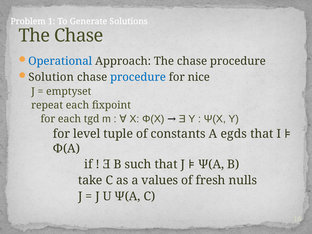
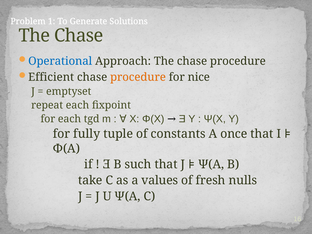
Solution: Solution -> Efficient
procedure at (138, 77) colour: blue -> orange
level: level -> fully
egds: egds -> once
